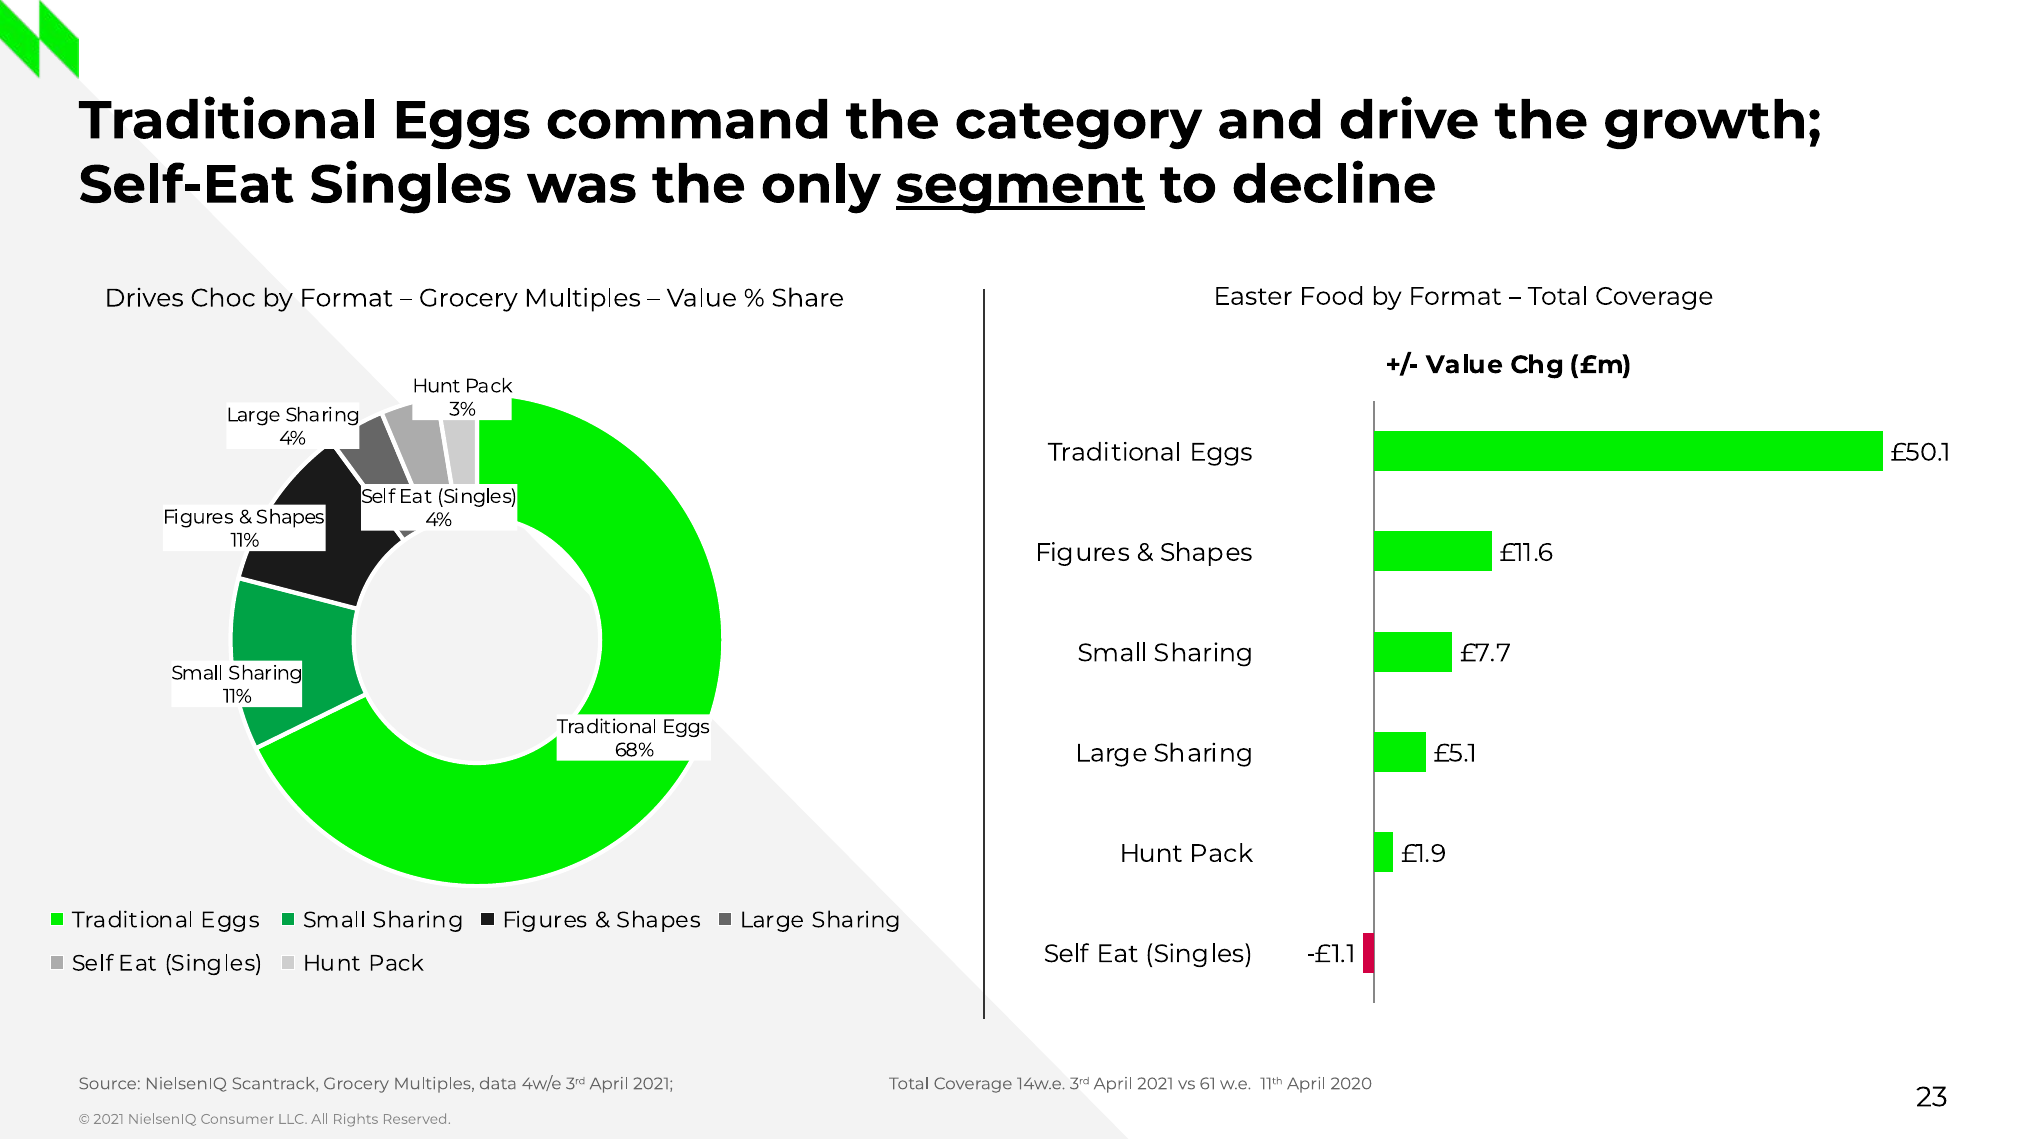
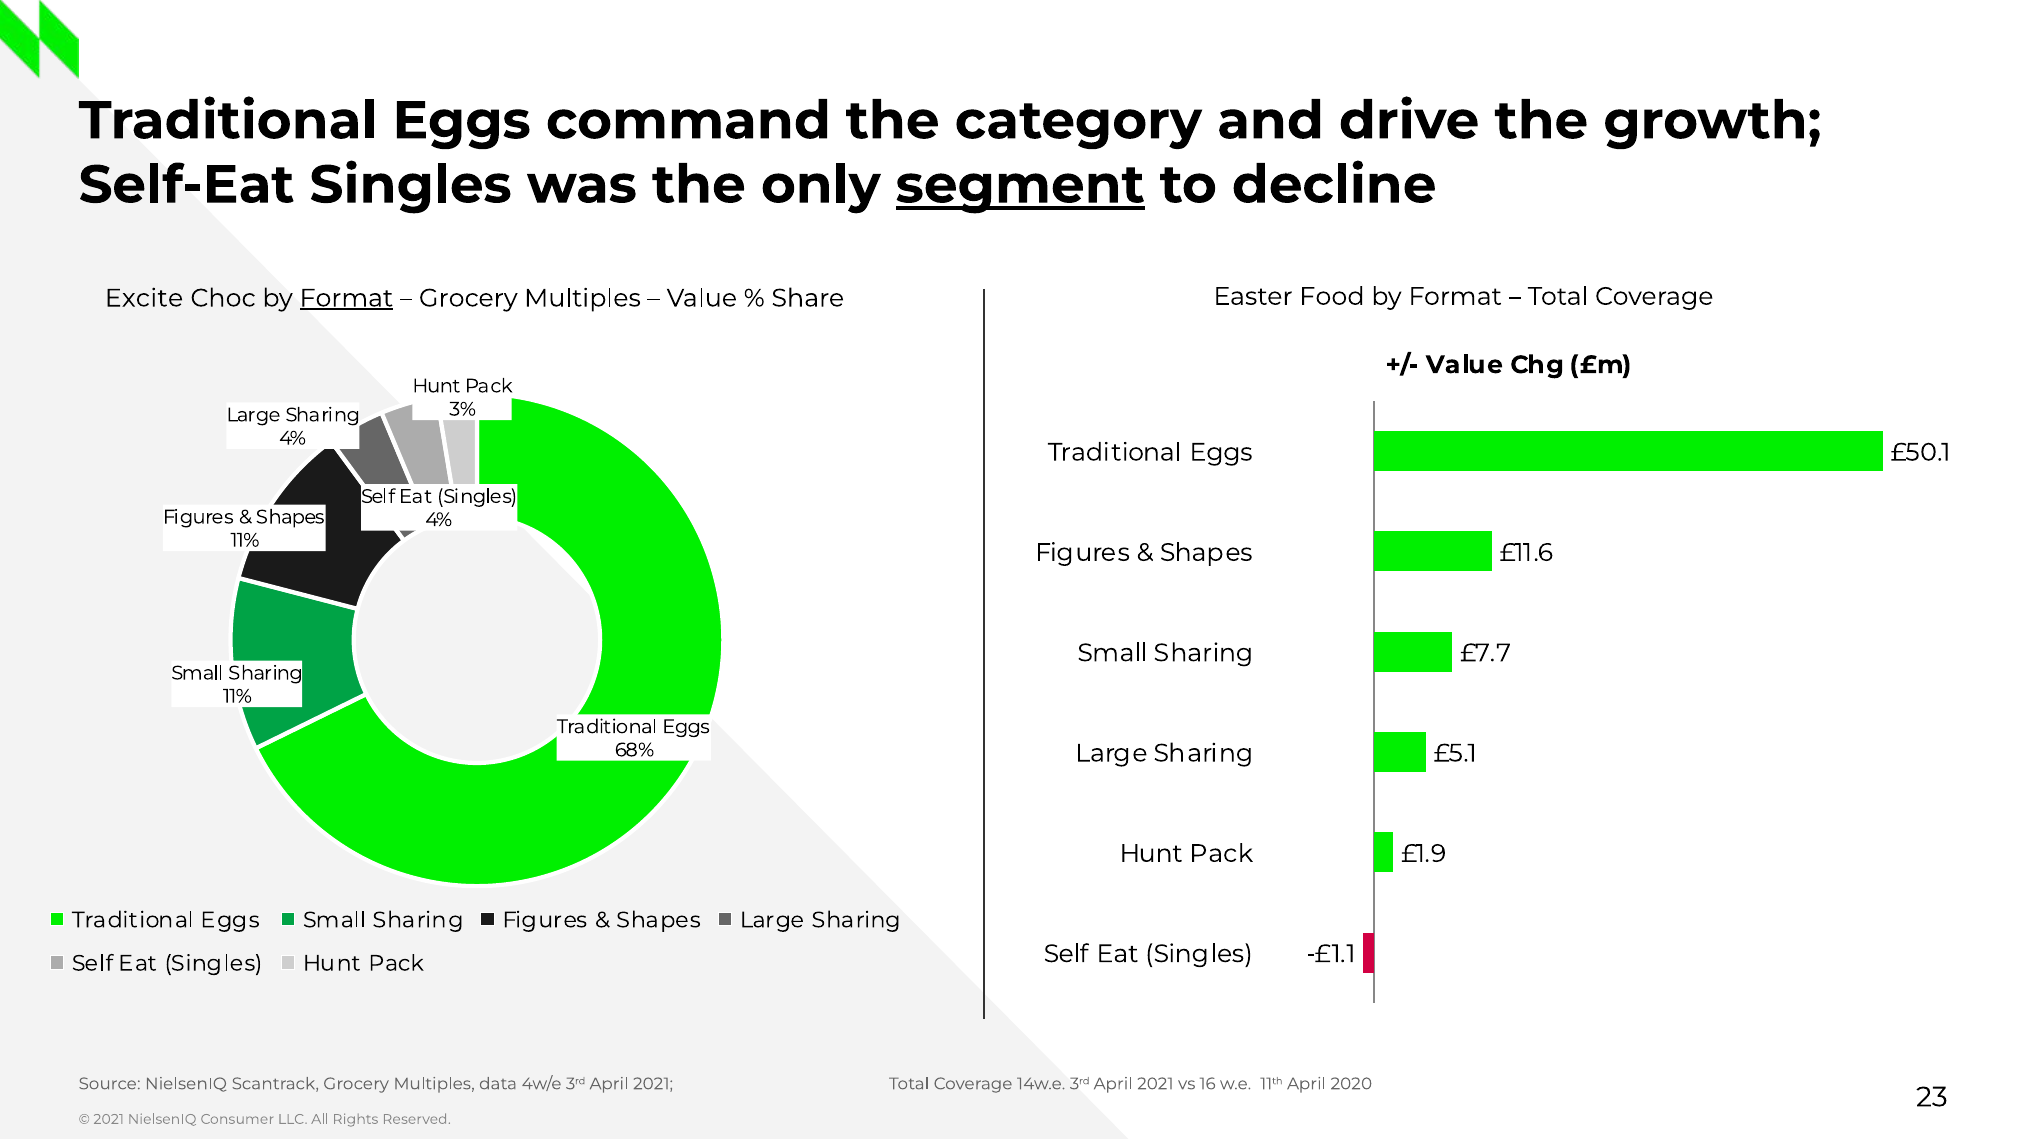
Drives: Drives -> Excite
Format at (346, 298) underline: none -> present
61: 61 -> 16
